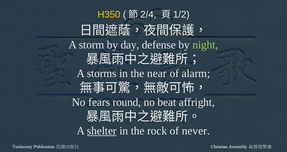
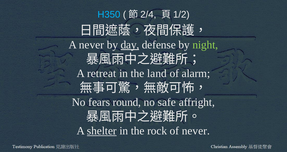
H350 colour: yellow -> light blue
A storm: storm -> never
day underline: none -> present
storms: storms -> retreat
near: near -> land
beat: beat -> safe
